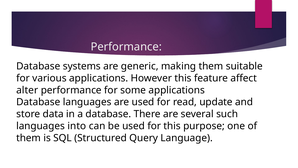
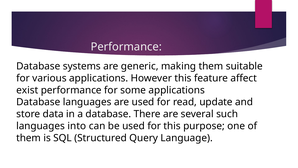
alter: alter -> exist
